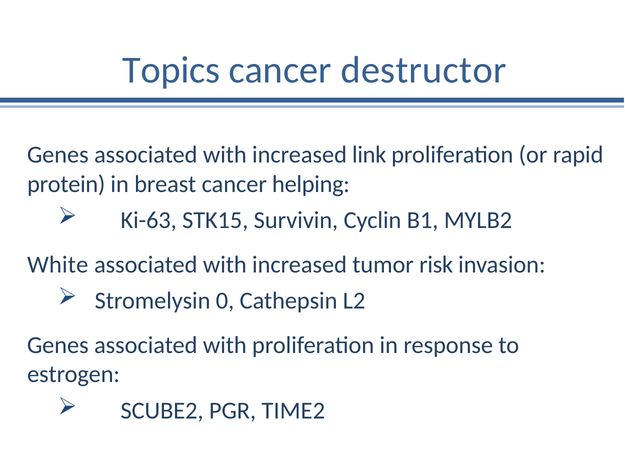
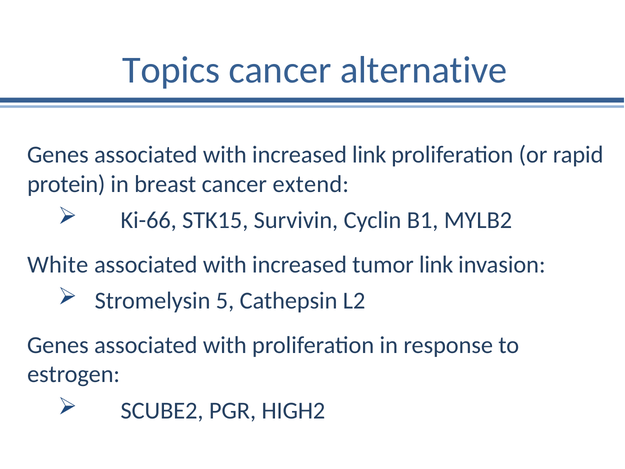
destructor: destructor -> alternative
helping: helping -> extend
Ki-63: Ki-63 -> Ki-66
tumor risk: risk -> link
0: 0 -> 5
TIME2: TIME2 -> HIGH2
